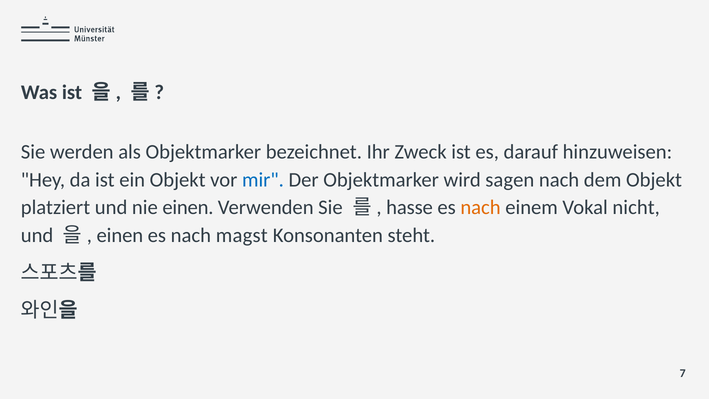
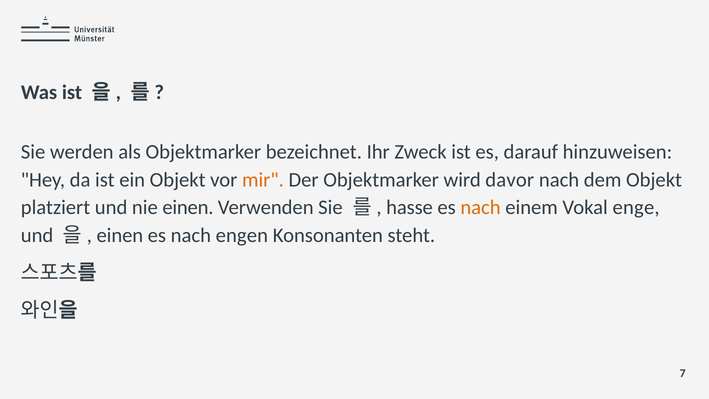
mir colour: blue -> orange
sagen: sagen -> davor
nicht: nicht -> enge
magst: magst -> engen
